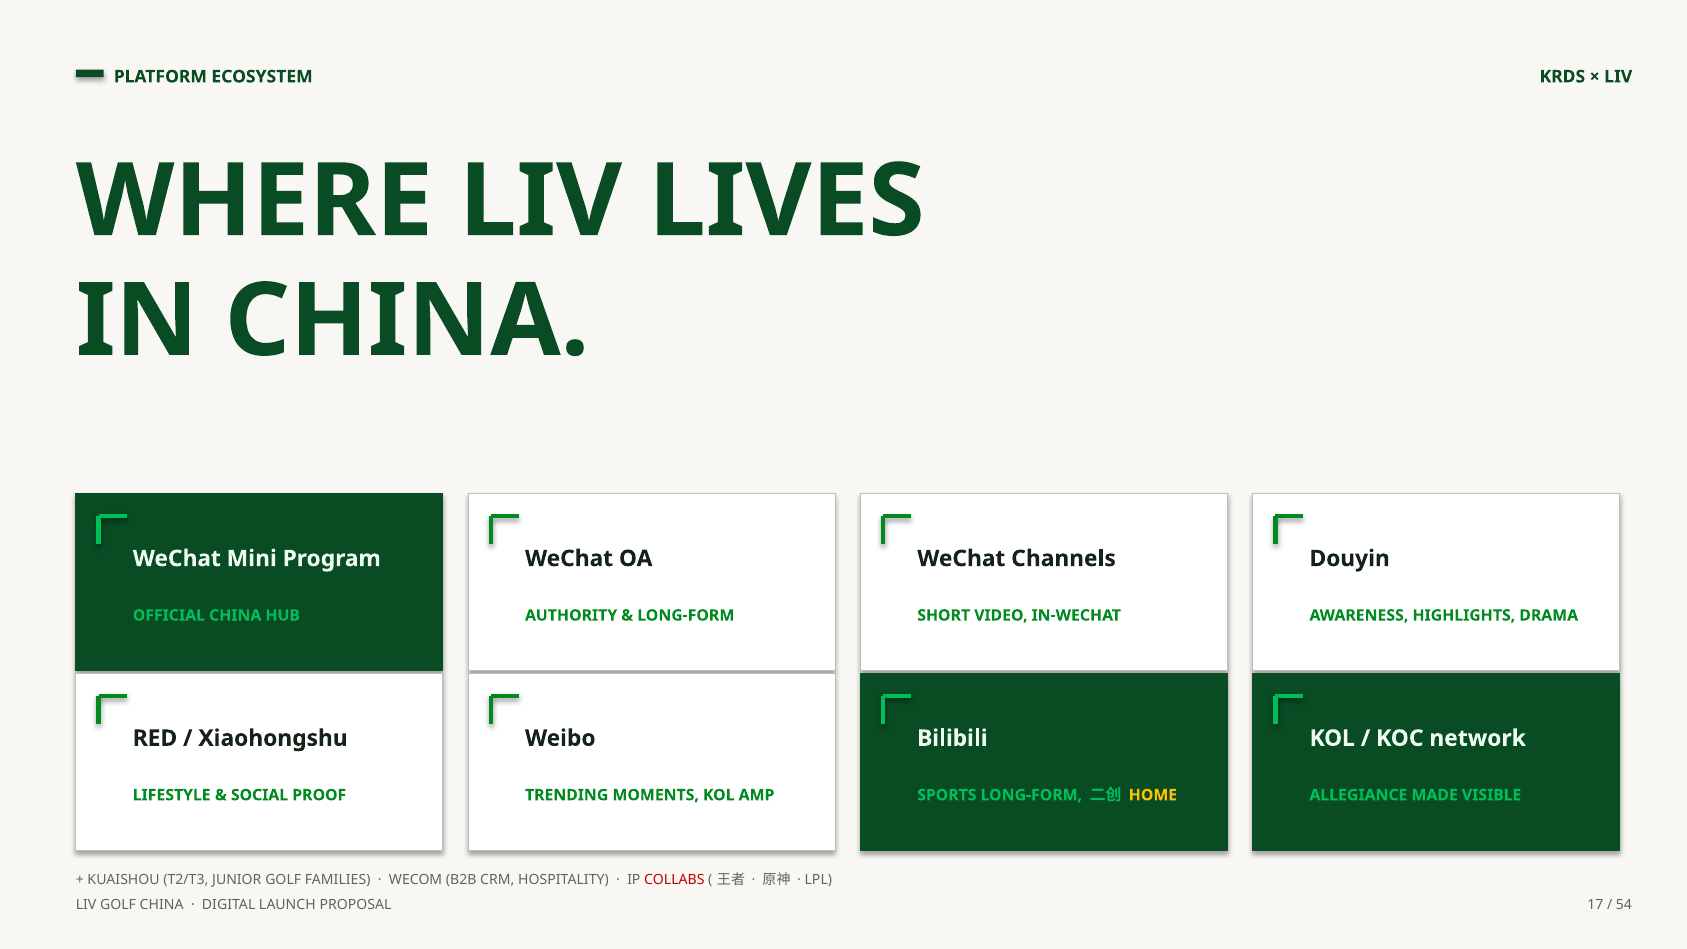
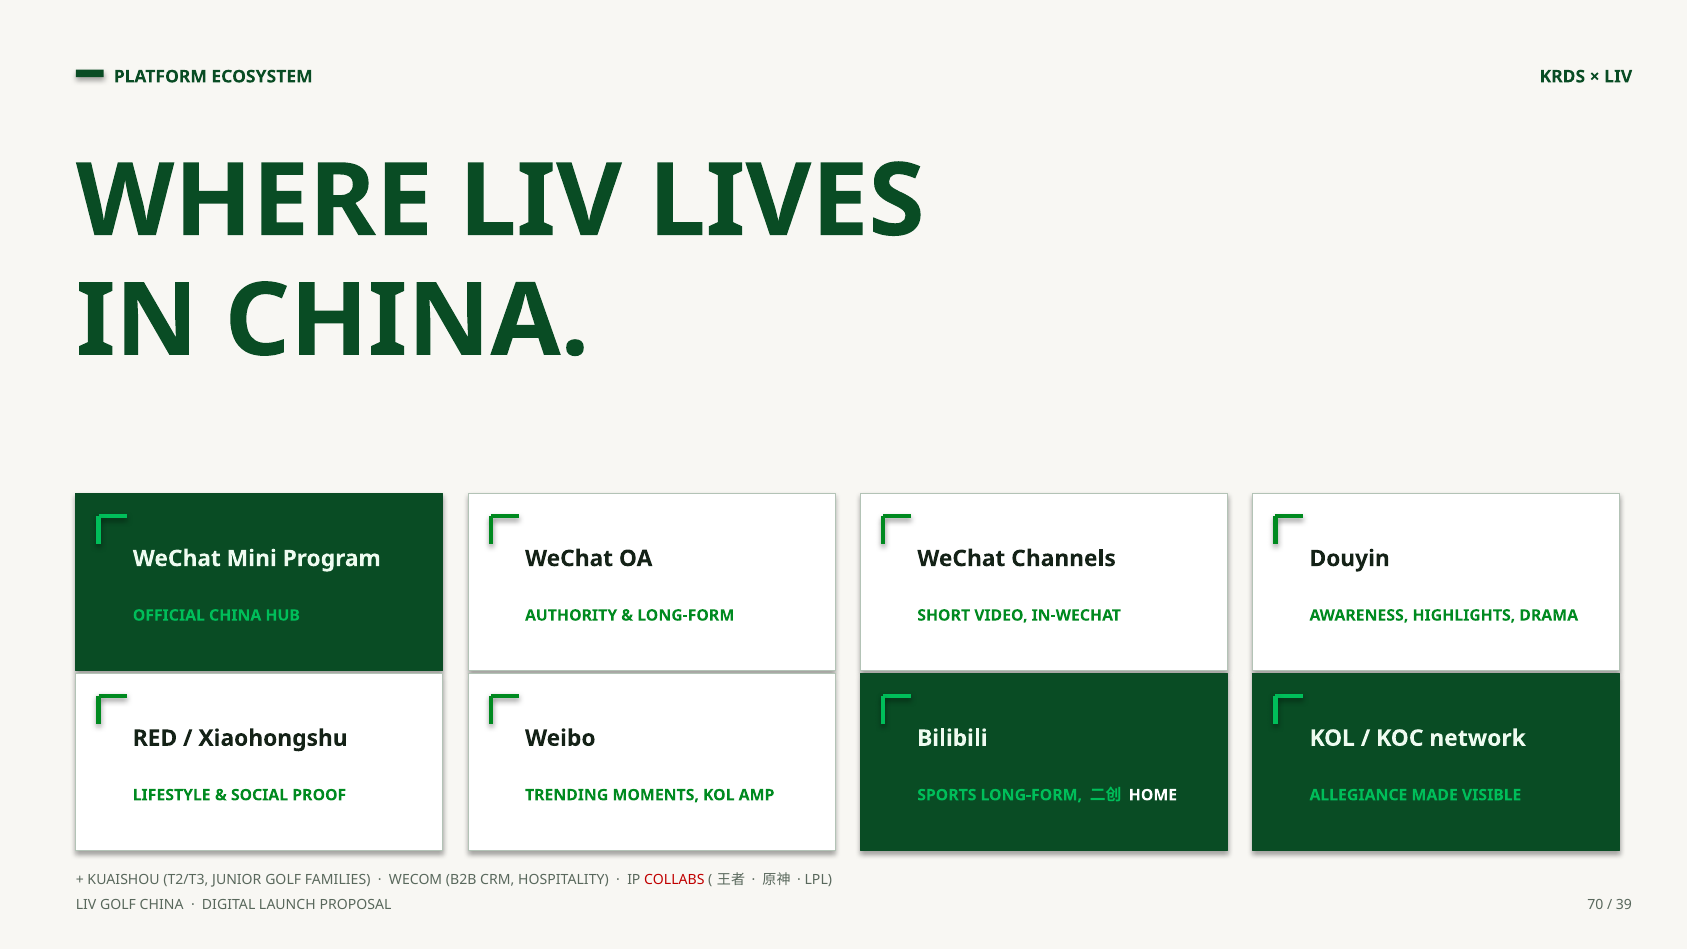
HOME colour: yellow -> white
17: 17 -> 70
54: 54 -> 39
